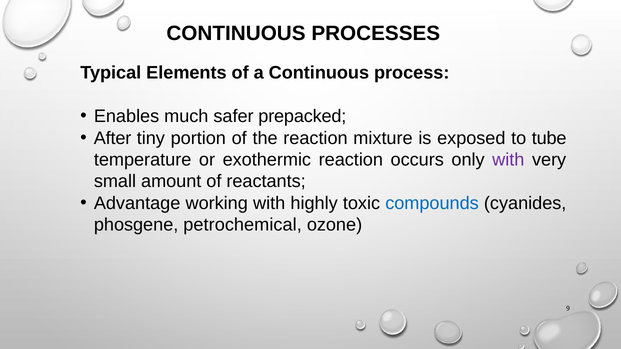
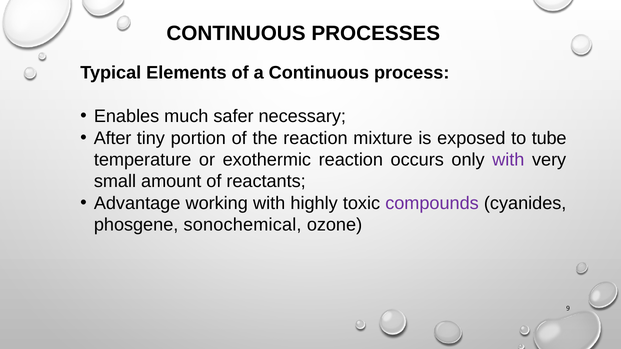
prepacked: prepacked -> necessary
compounds colour: blue -> purple
petrochemical: petrochemical -> sonochemical
